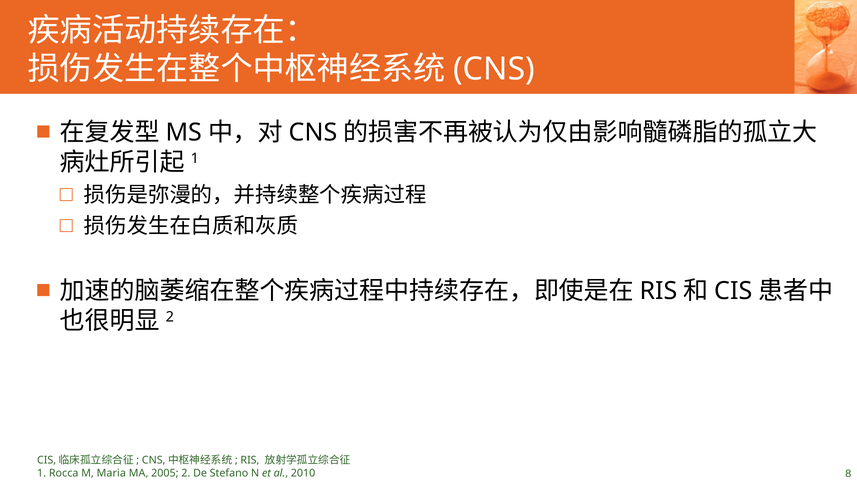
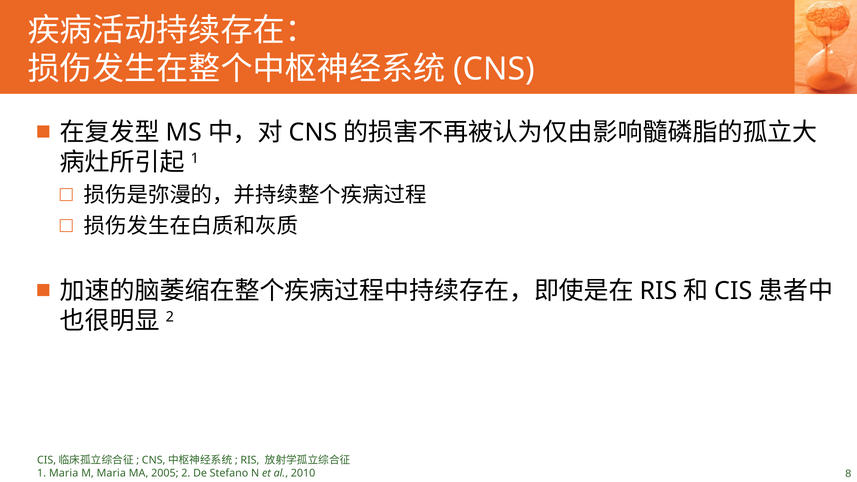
1 Rocca: Rocca -> Maria
